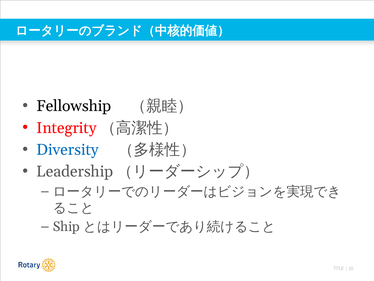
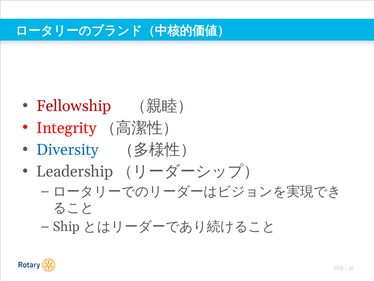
Fellowship colour: black -> red
